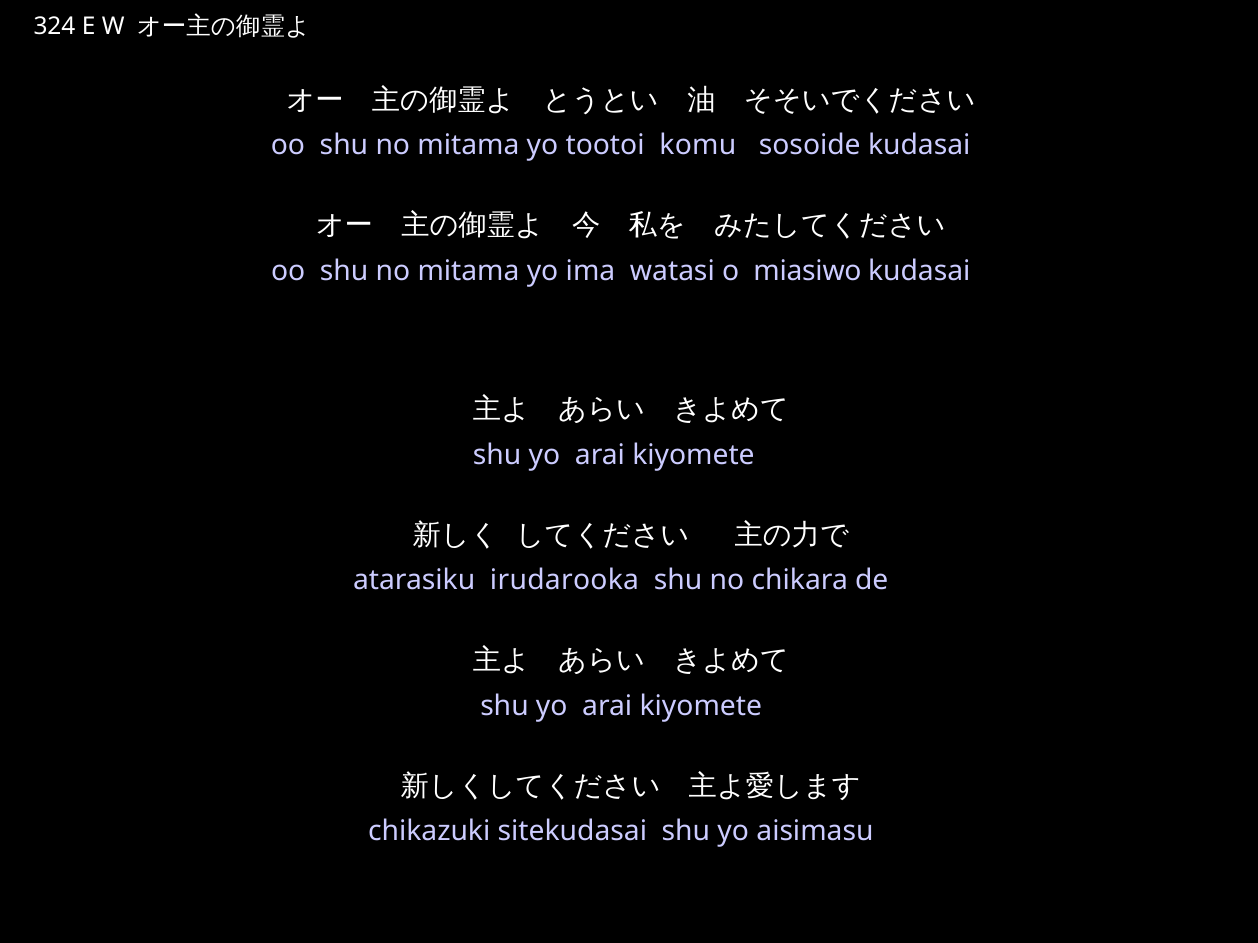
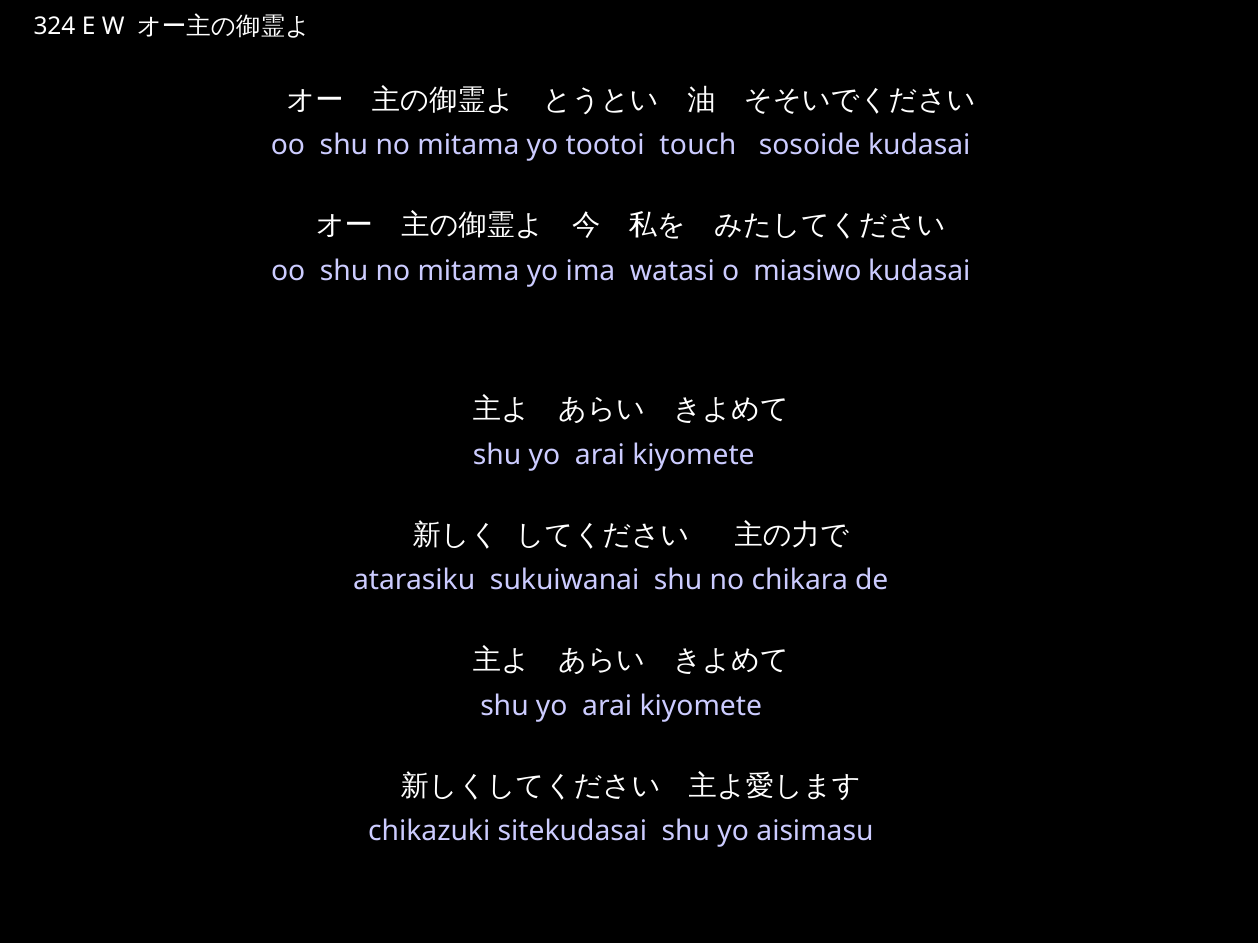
komu: komu -> touch
irudarooka: irudarooka -> sukuiwanai
